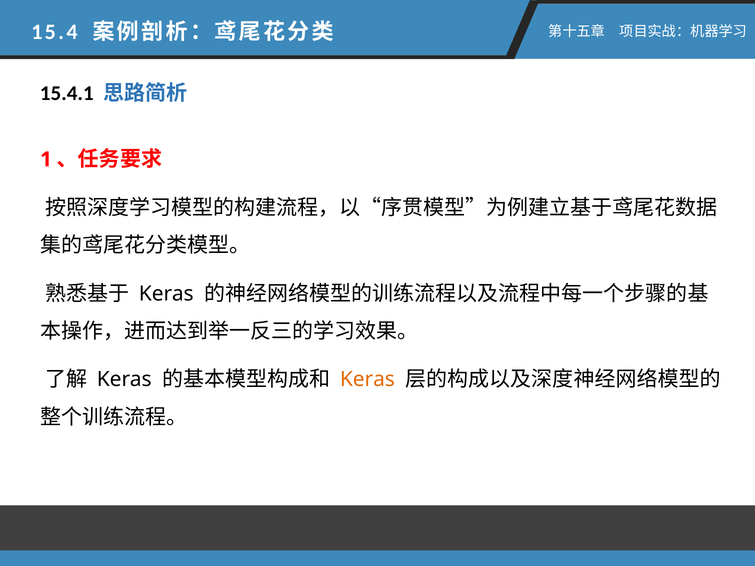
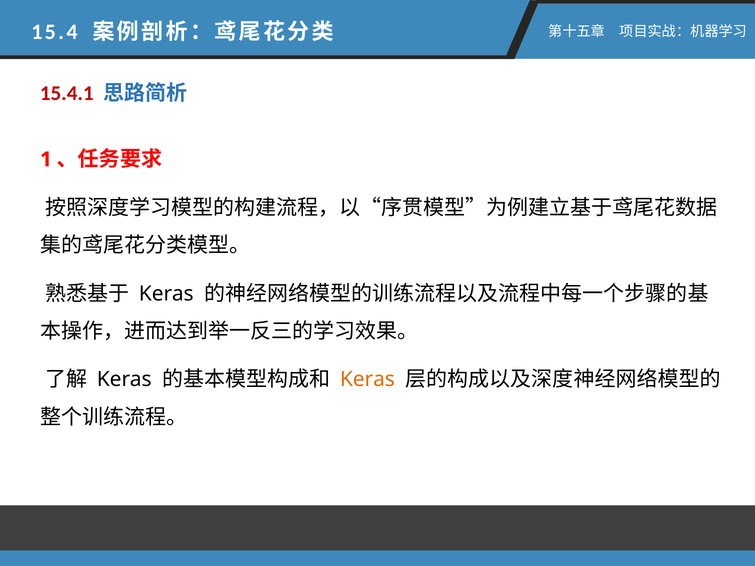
15.4.1 colour: black -> red
